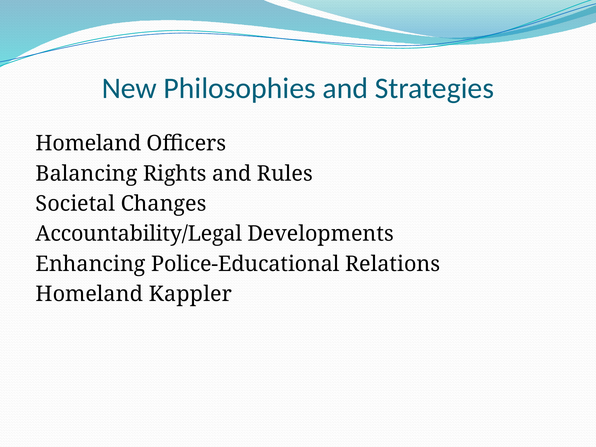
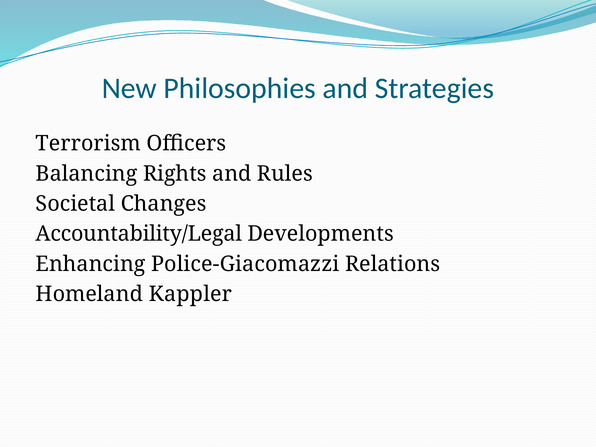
Homeland at (88, 143): Homeland -> Terrorism
Police-Educational: Police-Educational -> Police-Giacomazzi
